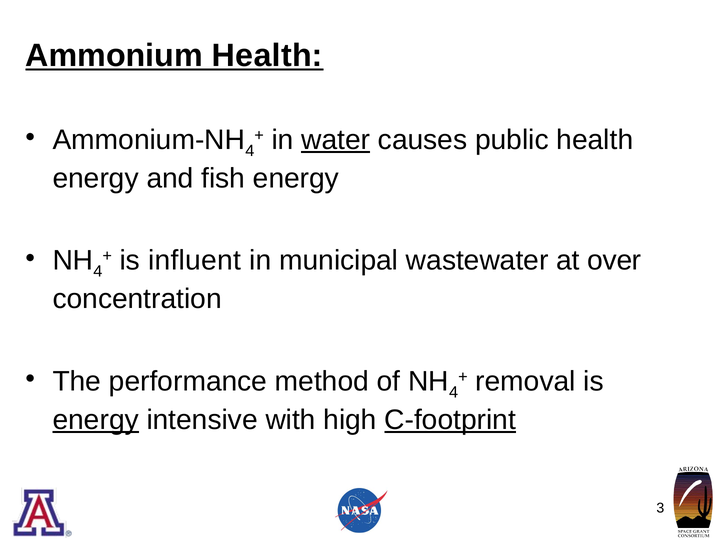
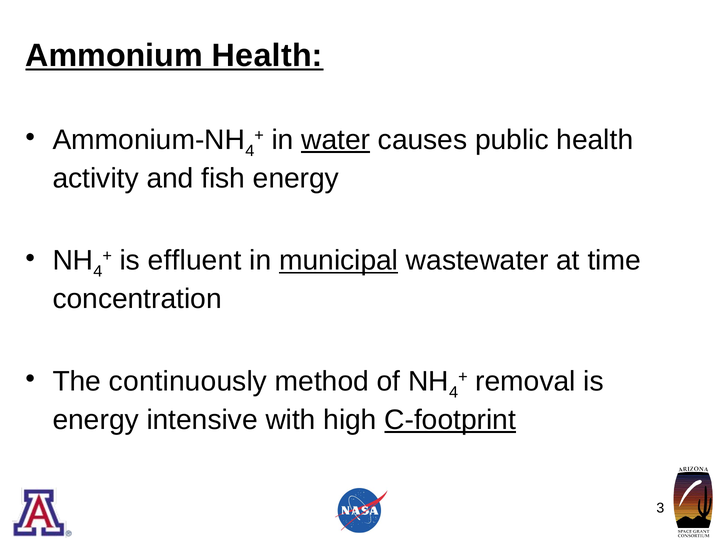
energy at (96, 178): energy -> activity
influent: influent -> effluent
municipal underline: none -> present
over: over -> time
performance: performance -> continuously
energy at (96, 420) underline: present -> none
